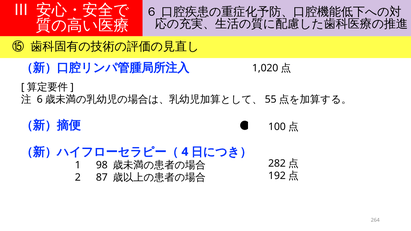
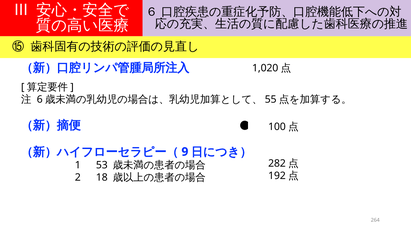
4: 4 -> 9
98: 98 -> 53
87: 87 -> 18
